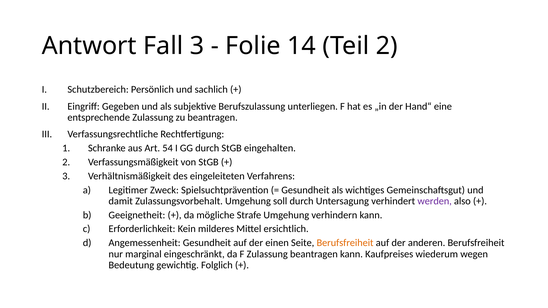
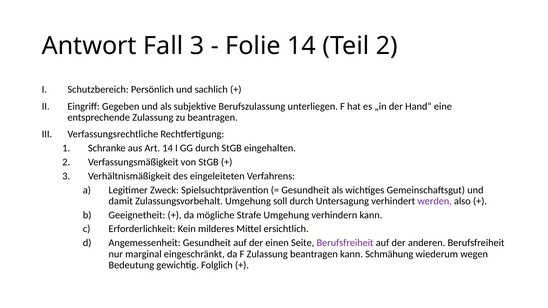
Art 54: 54 -> 14
Berufsfreiheit at (345, 243) colour: orange -> purple
Kaufpreises: Kaufpreises -> Schmähung
